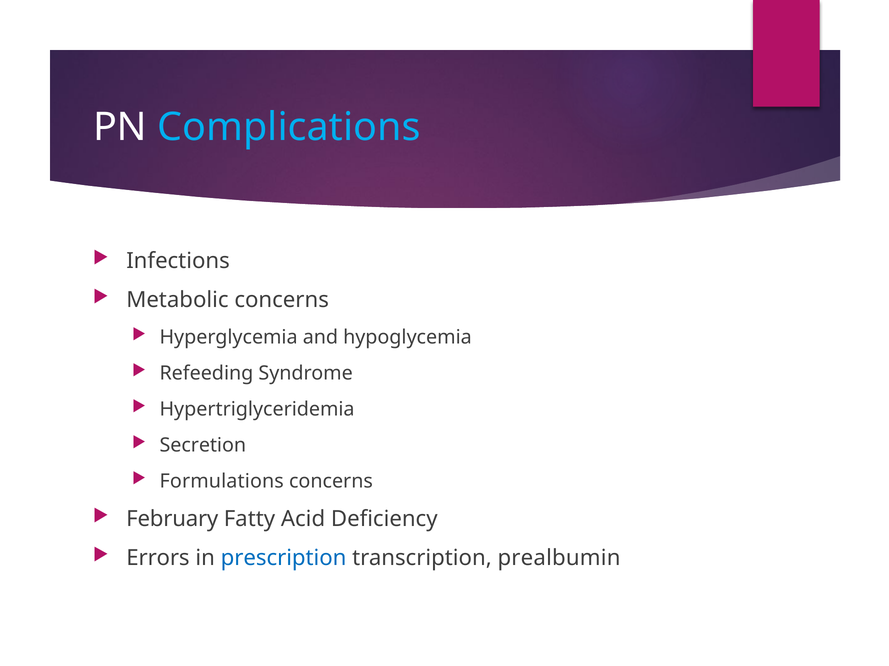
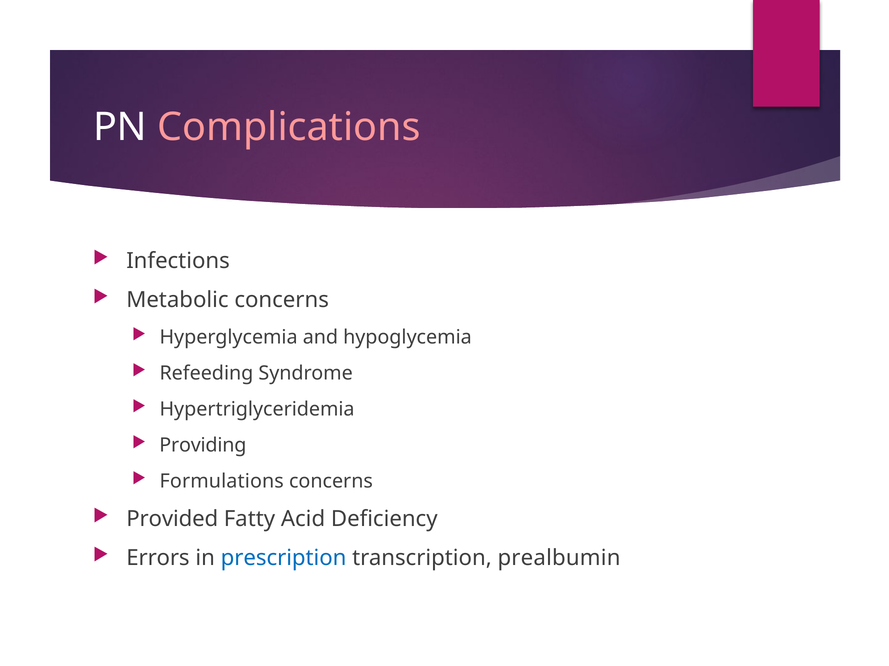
Complications colour: light blue -> pink
Secretion: Secretion -> Providing
February: February -> Provided
